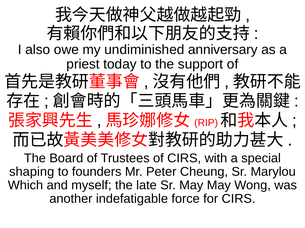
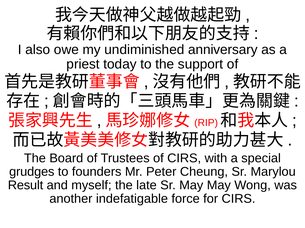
shaping: shaping -> grudges
Which: Which -> Result
